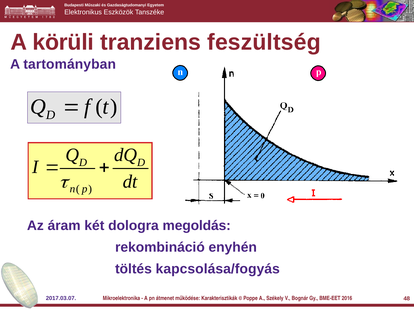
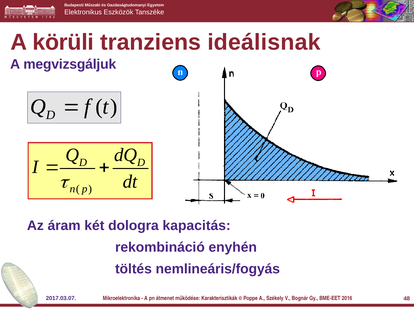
feszültség: feszültség -> ideálisnak
tartományban: tartományban -> megvizsgáljuk
megoldás: megoldás -> kapacitás
kapcsolása/fogyás: kapcsolása/fogyás -> nemlineáris/fogyás
